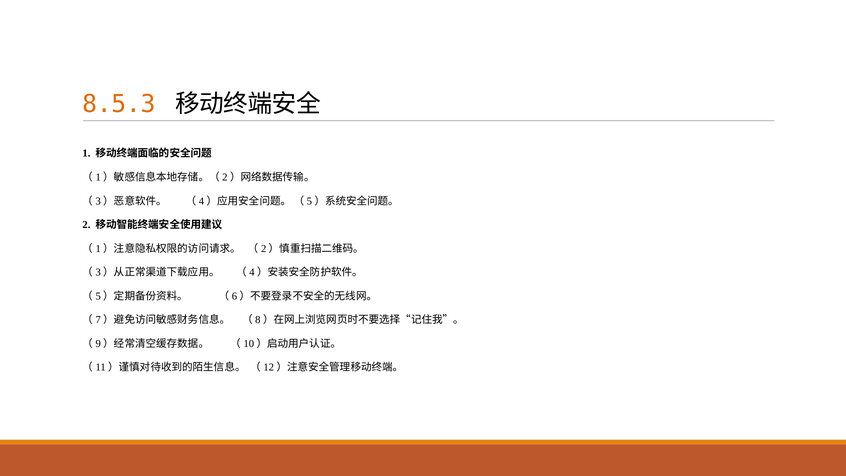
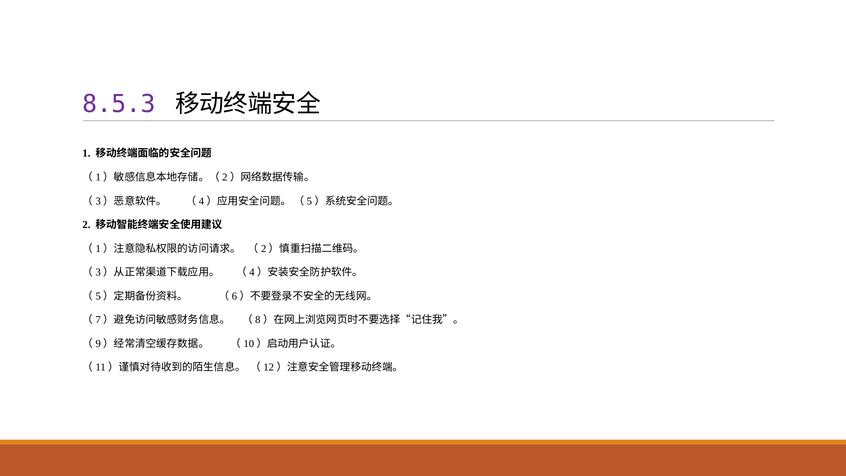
8.5.3 colour: orange -> purple
